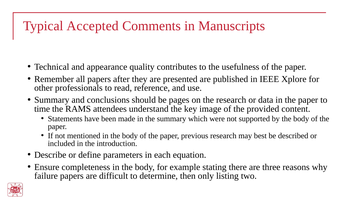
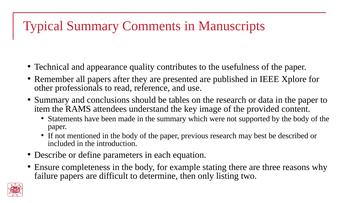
Typical Accepted: Accepted -> Summary
pages: pages -> tables
time: time -> item
